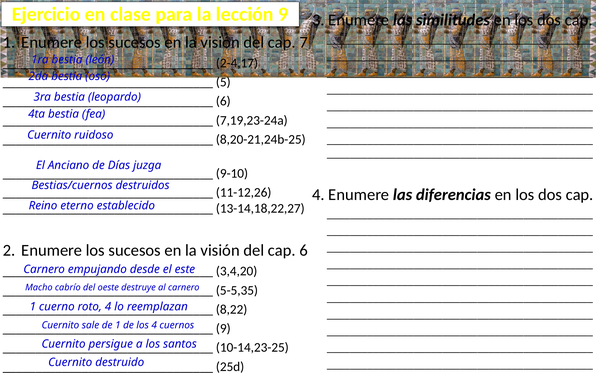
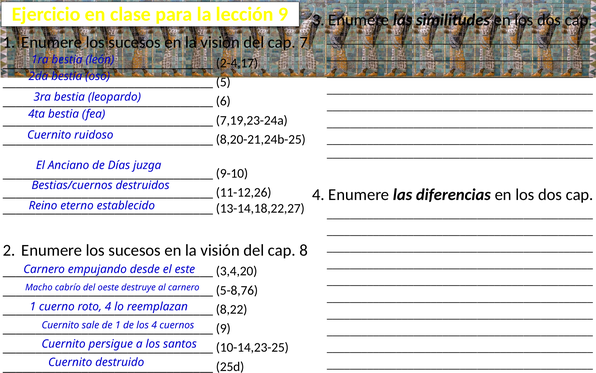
cap 6: 6 -> 8
5-5,35: 5-5,35 -> 5-8,76
